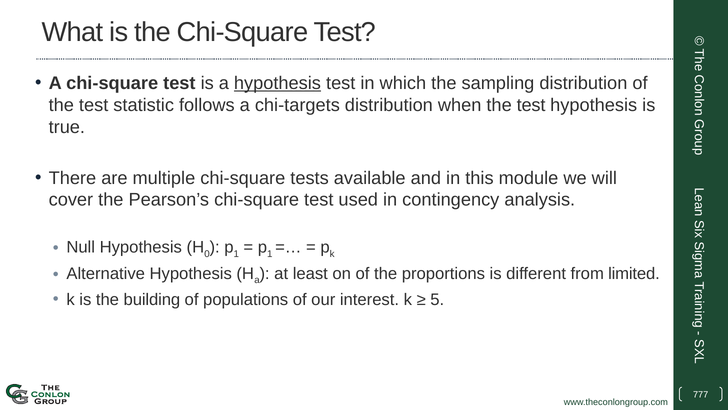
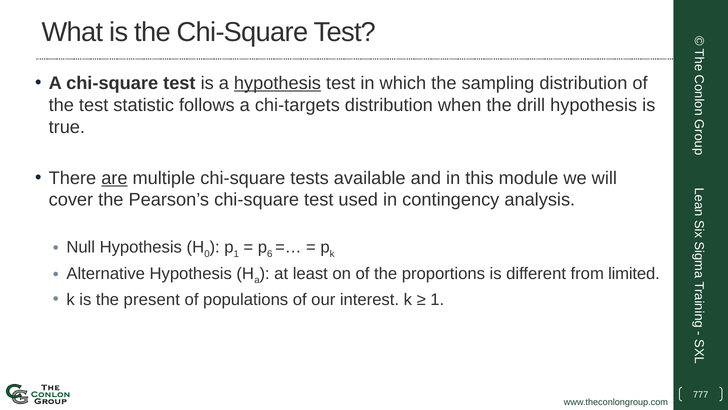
when the test: test -> drill
are underline: none -> present
1 at (270, 254): 1 -> 6
building: building -> present
5 at (437, 299): 5 -> 1
